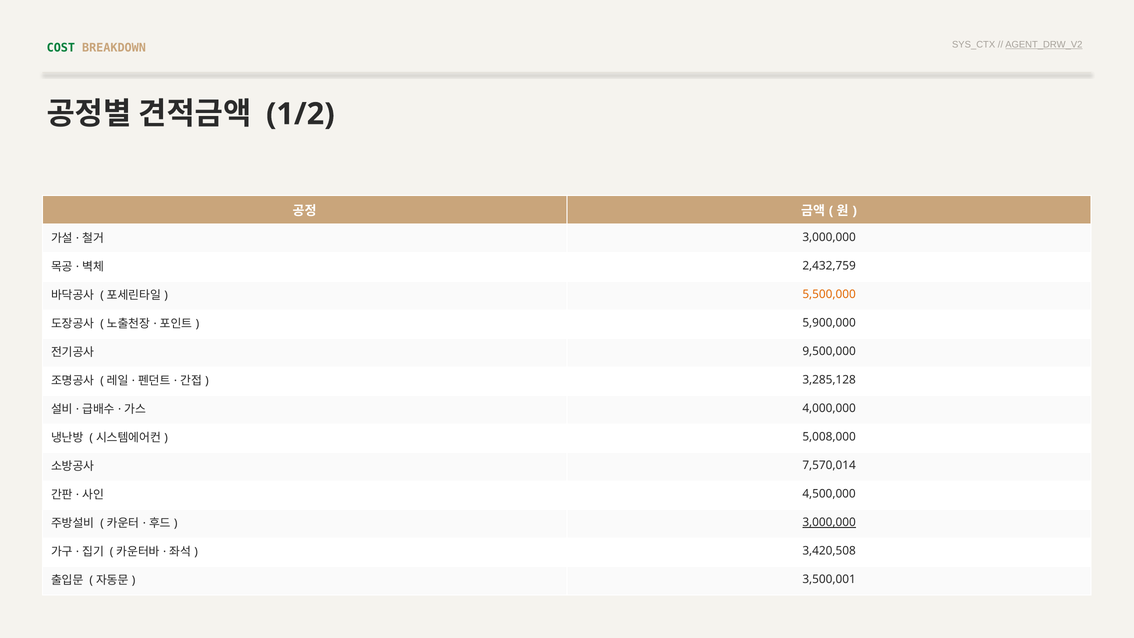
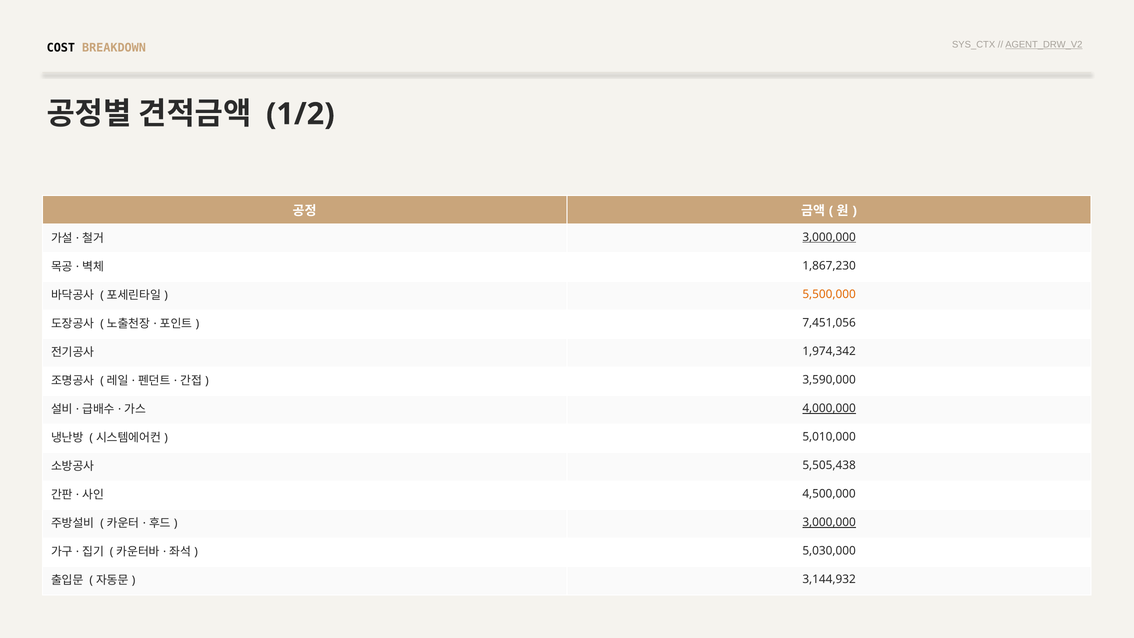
COST colour: green -> black
3,000,000 at (829, 237) underline: none -> present
2,432,759: 2,432,759 -> 1,867,230
5,900,000: 5,900,000 -> 7,451,056
9,500,000: 9,500,000 -> 1,974,342
3,285,128: 3,285,128 -> 3,590,000
4,000,000 underline: none -> present
5,008,000: 5,008,000 -> 5,010,000
7,570,014: 7,570,014 -> 5,505,438
3,420,508: 3,420,508 -> 5,030,000
3,500,001: 3,500,001 -> 3,144,932
